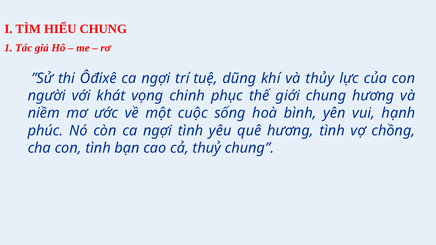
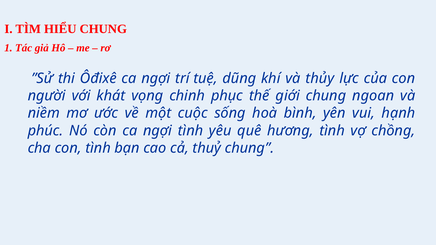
chung hương: hương -> ngoan
